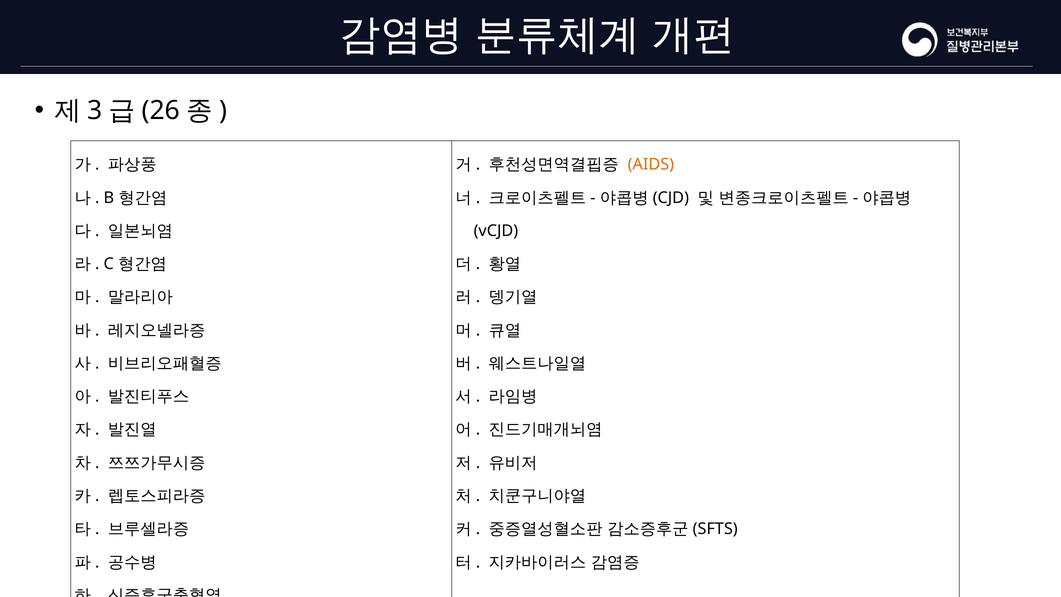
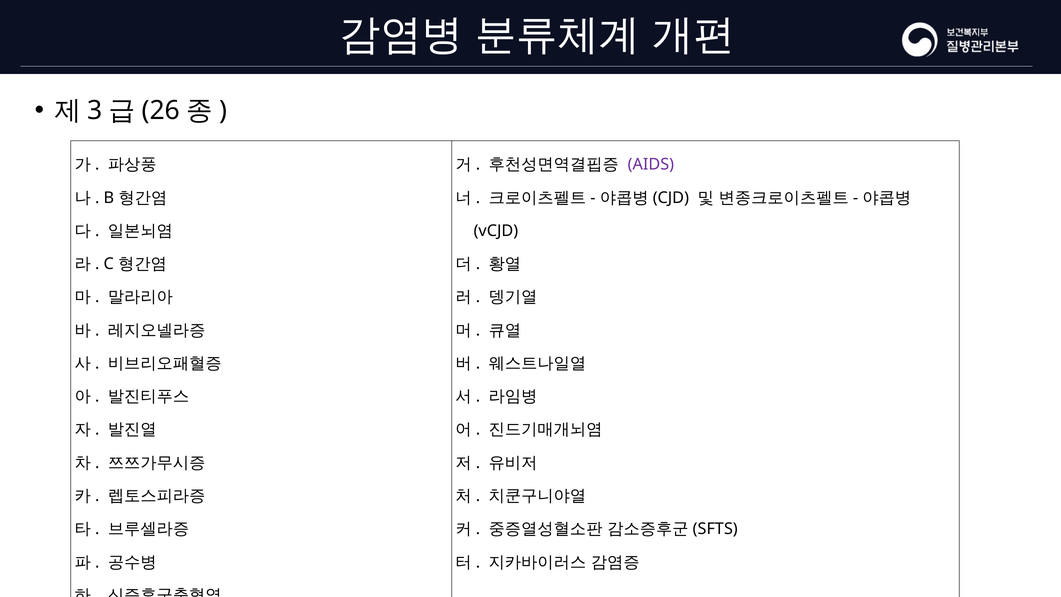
AIDS colour: orange -> purple
